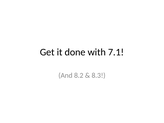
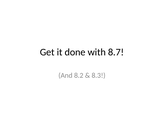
7.1: 7.1 -> 8.7
